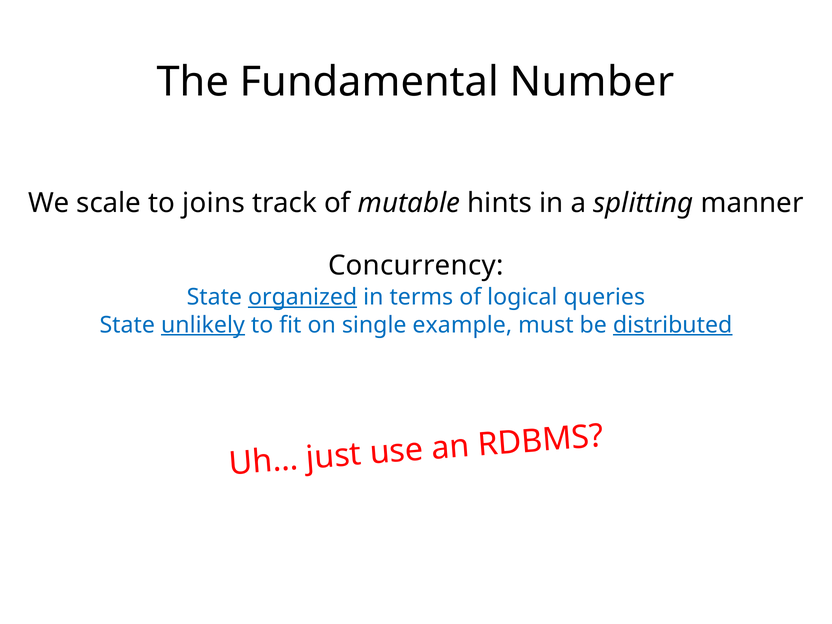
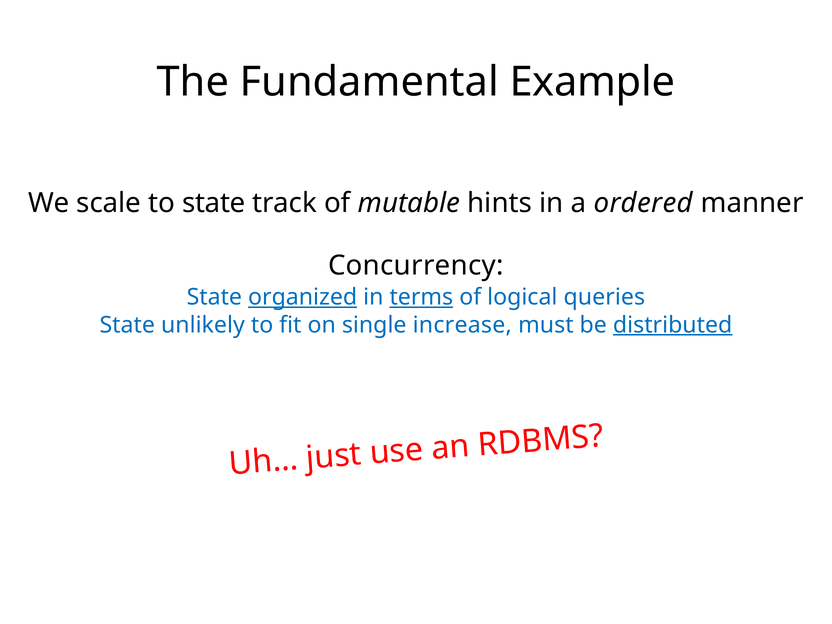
Number: Number -> Example
to joins: joins -> state
splitting: splitting -> ordered
terms underline: none -> present
unlikely underline: present -> none
example: example -> increase
